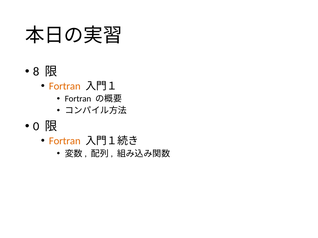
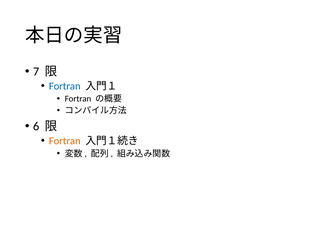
8: 8 -> 7
Fortran at (65, 86) colour: orange -> blue
0: 0 -> 6
